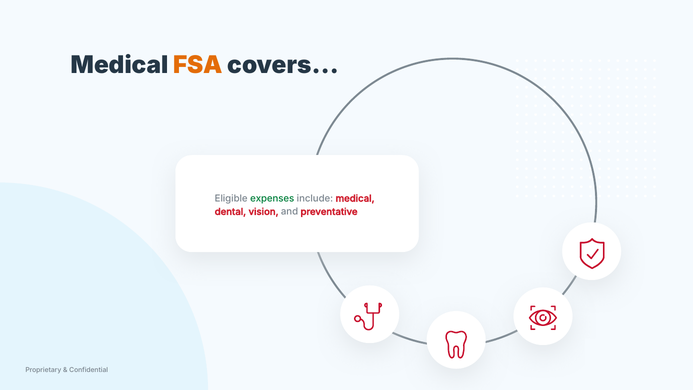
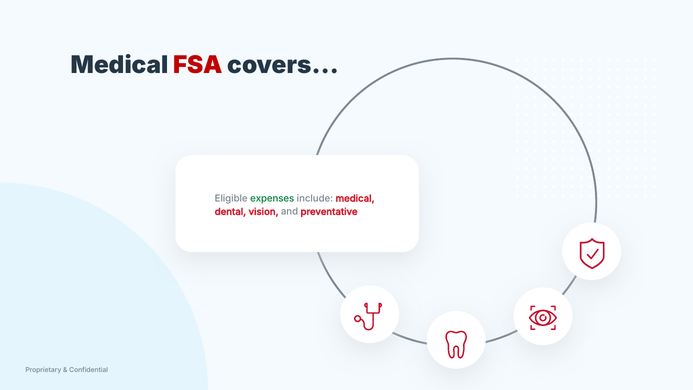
FSA colour: orange -> red
